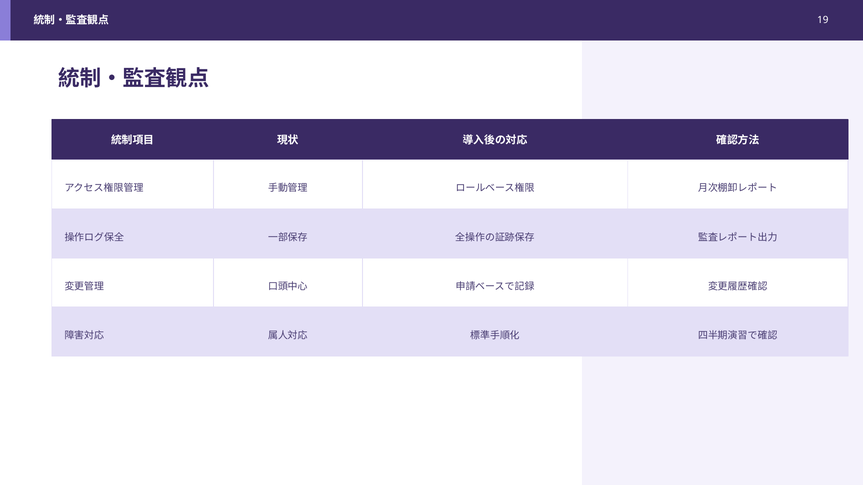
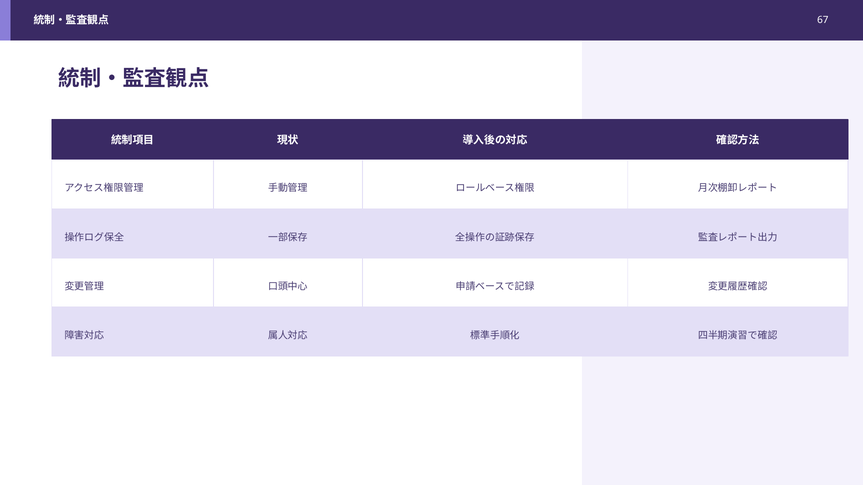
19: 19 -> 67
